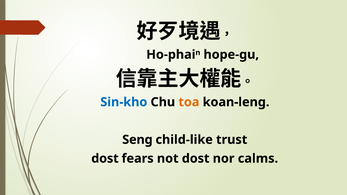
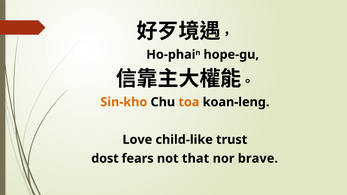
Sin-kho colour: blue -> orange
Seng: Seng -> Love
not dost: dost -> that
calms: calms -> brave
